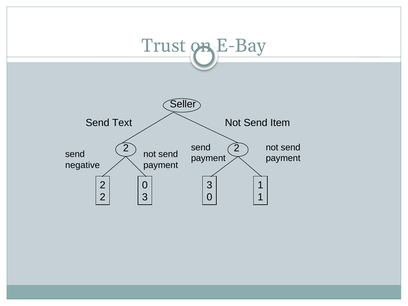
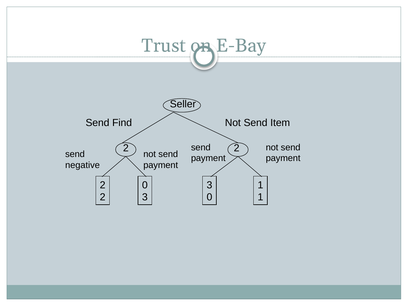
Text: Text -> Find
